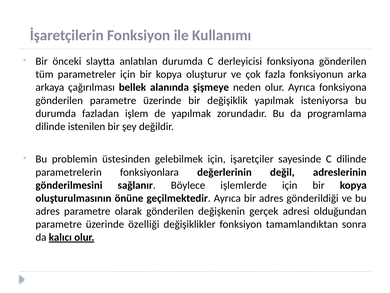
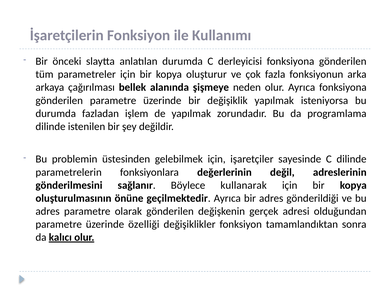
işlemlerde: işlemlerde -> kullanarak
